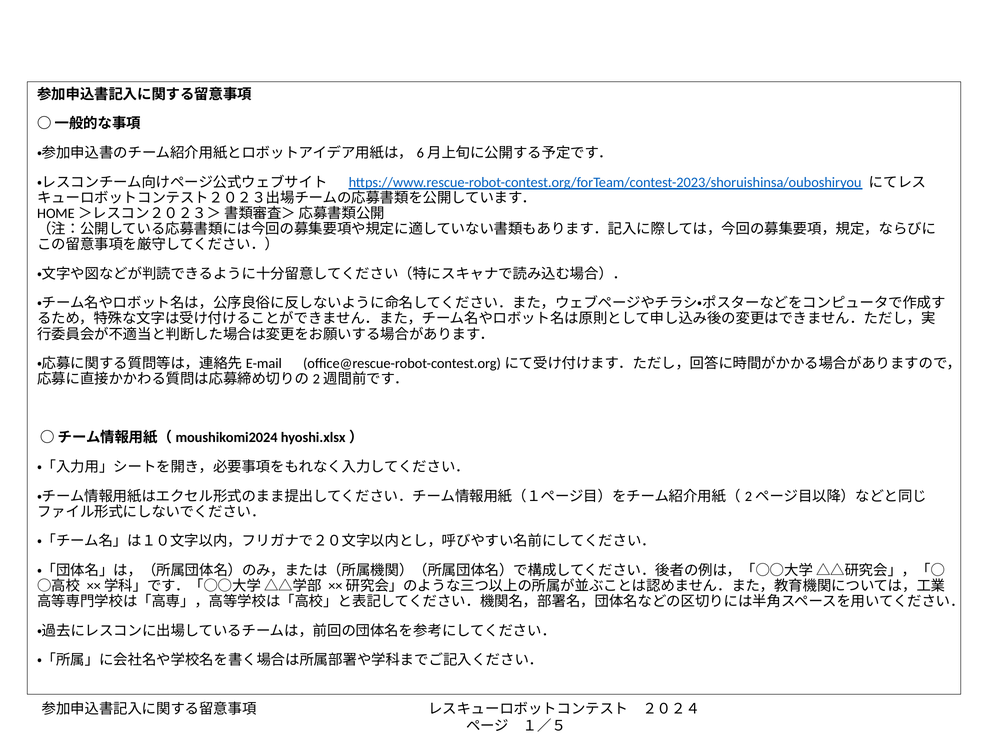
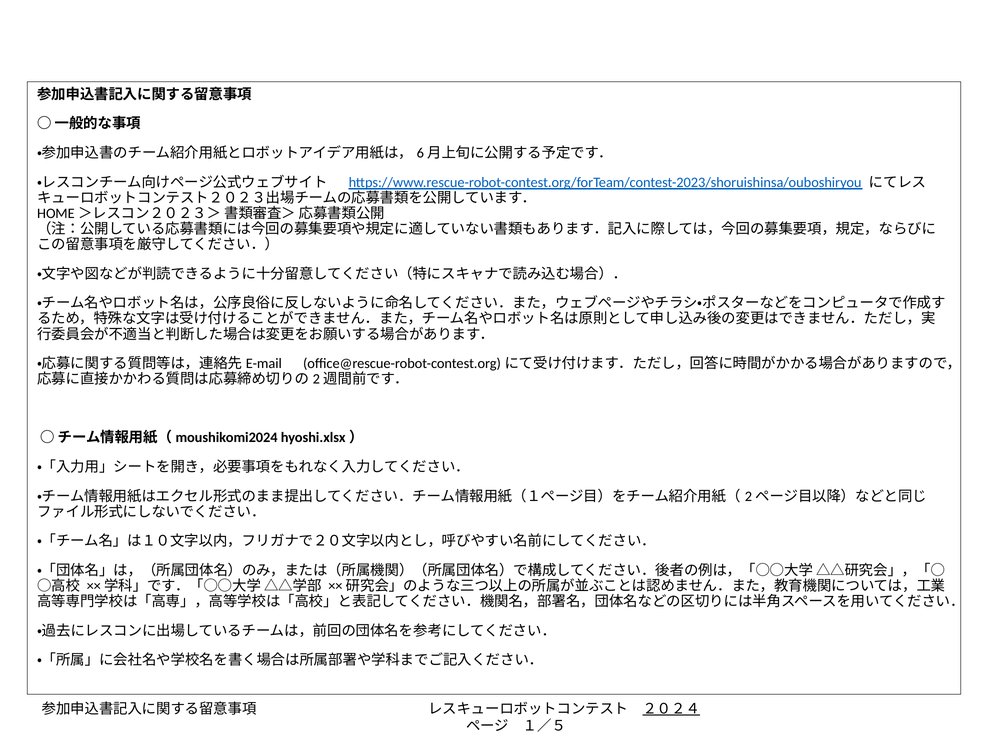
２０２４ underline: none -> present
